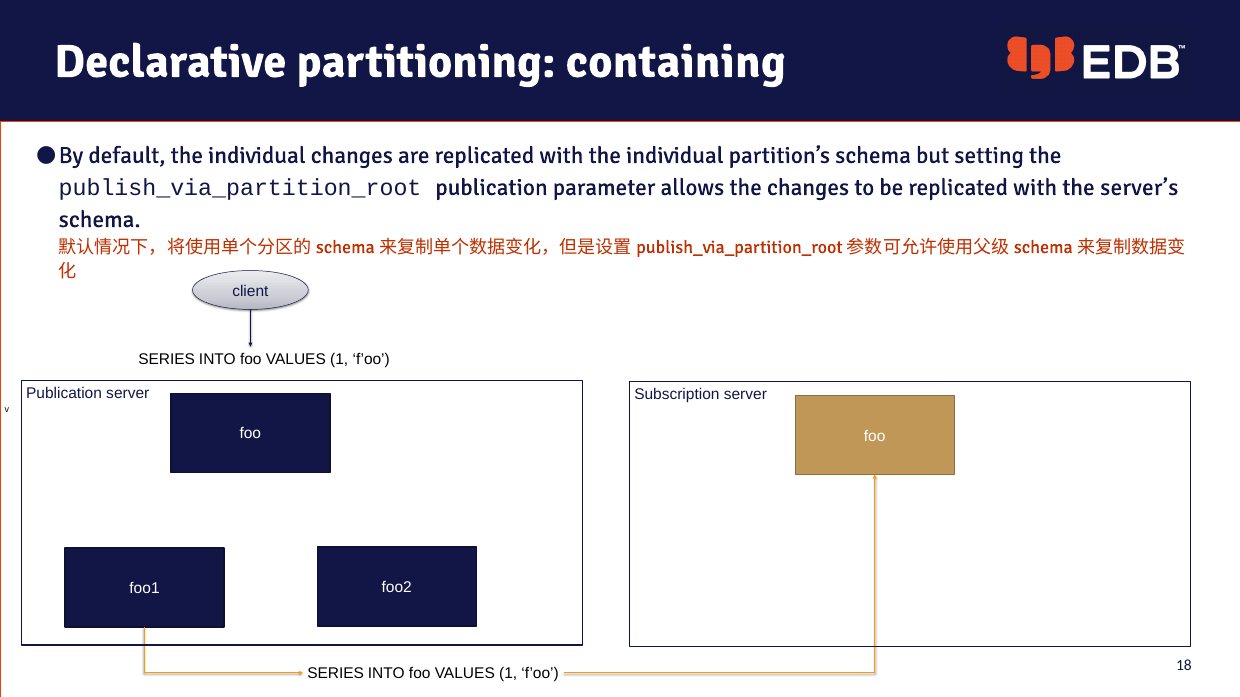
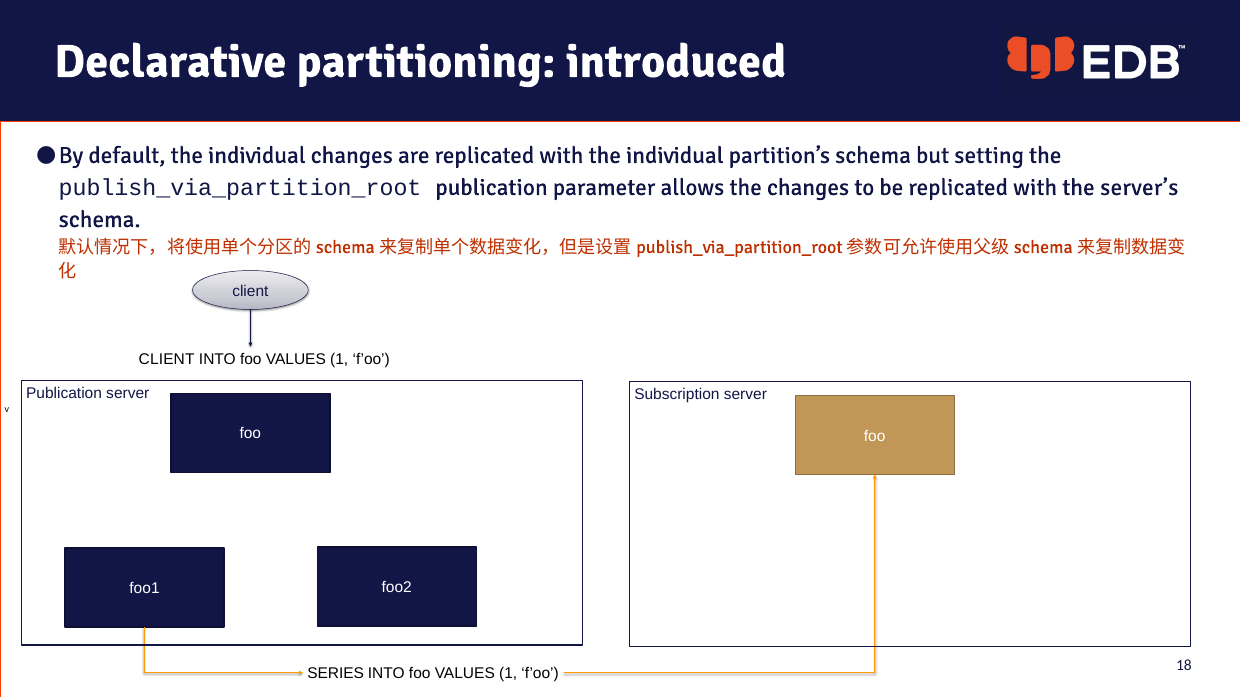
containing: containing -> introduced
SERIES at (167, 360): SERIES -> CLIENT
